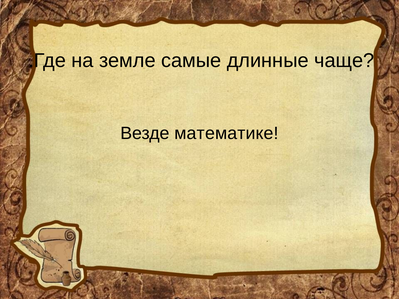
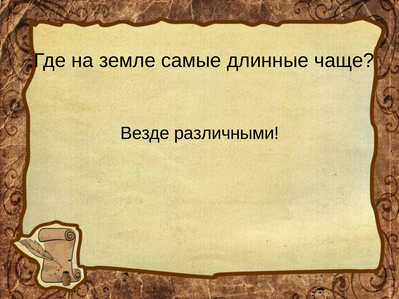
математике: математике -> различными
